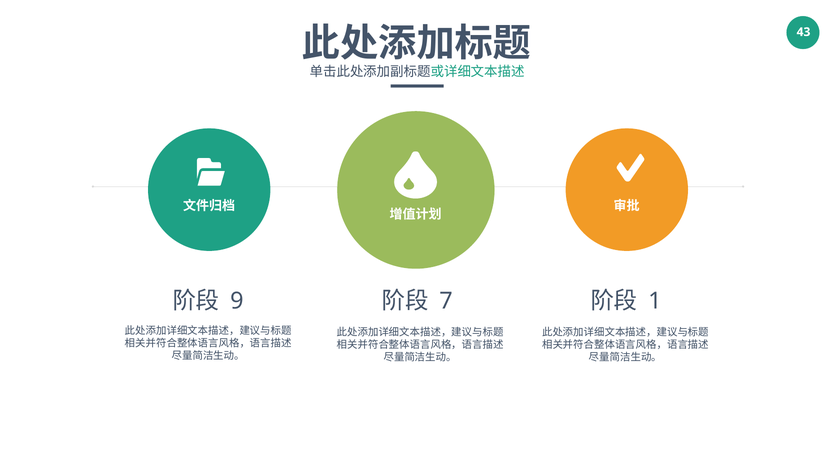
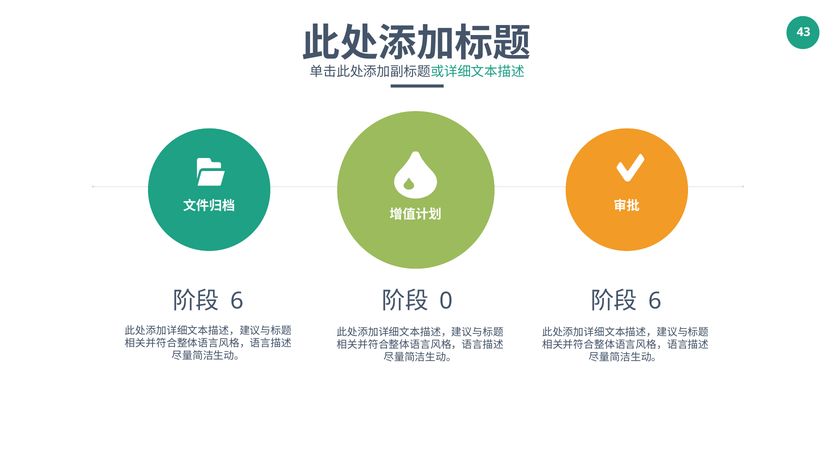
9 at (237, 301): 9 -> 6
7: 7 -> 0
1 at (655, 301): 1 -> 6
